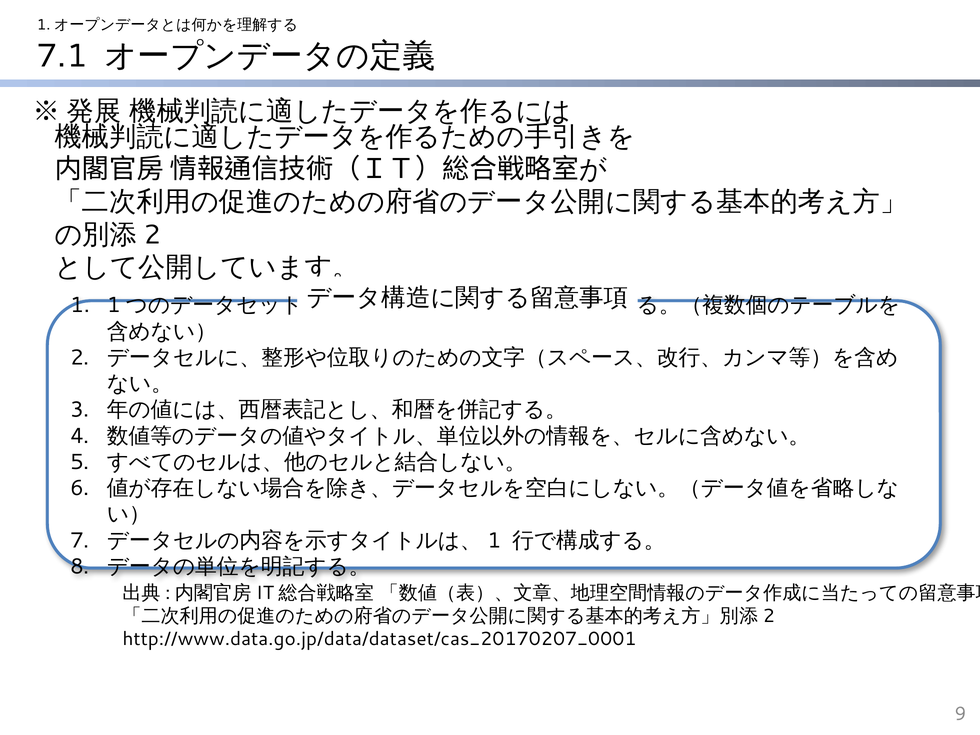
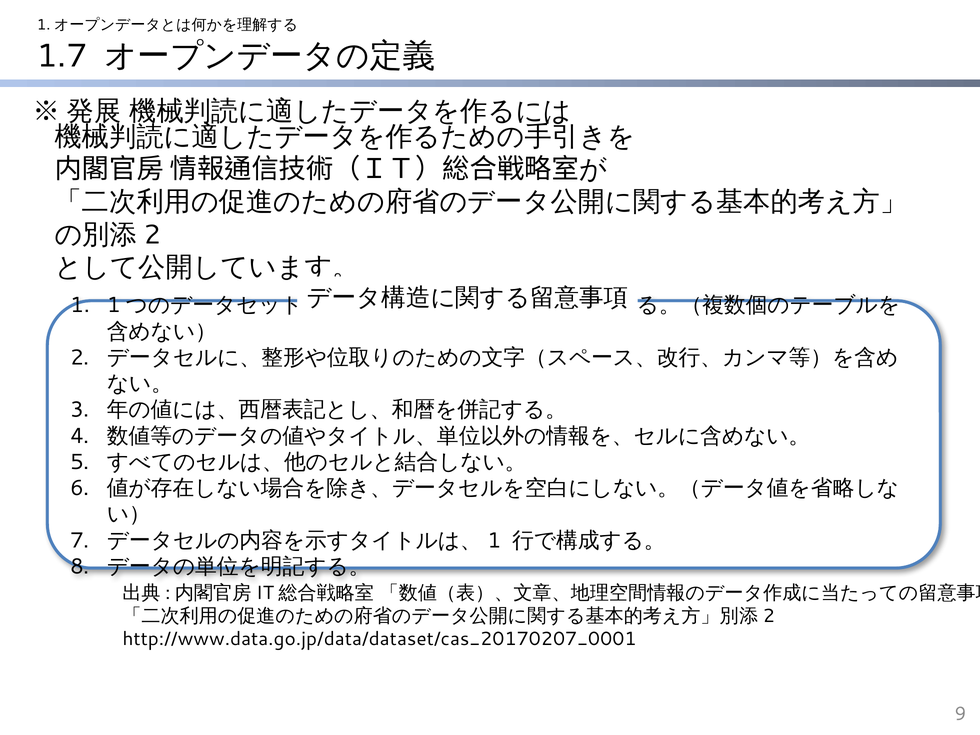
7.1: 7.1 -> 1.7
